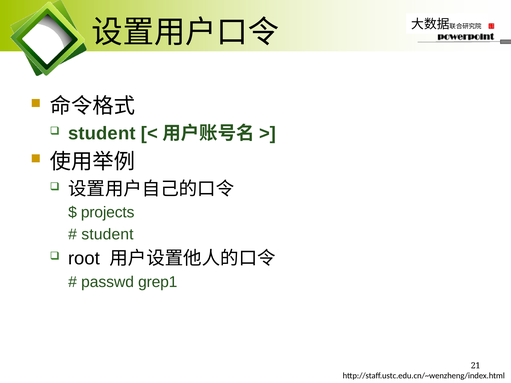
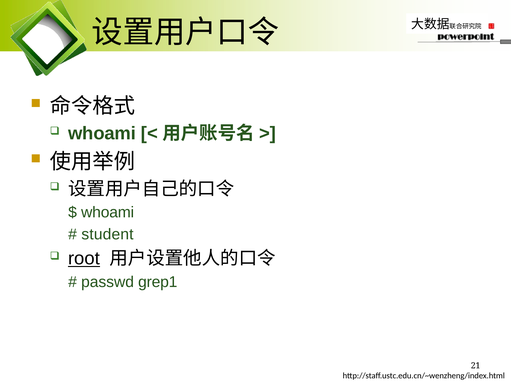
student at (102, 134): student -> whoami
projects at (108, 213): projects -> whoami
root underline: none -> present
